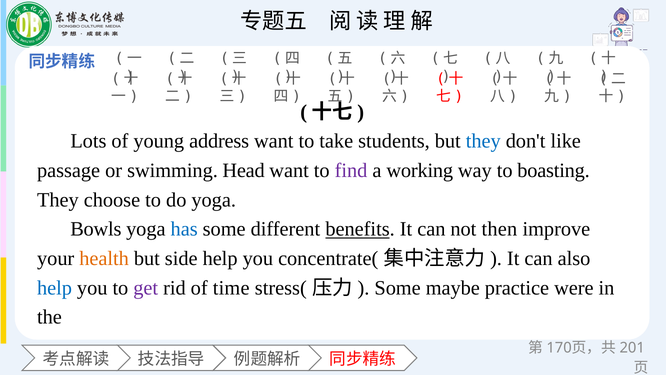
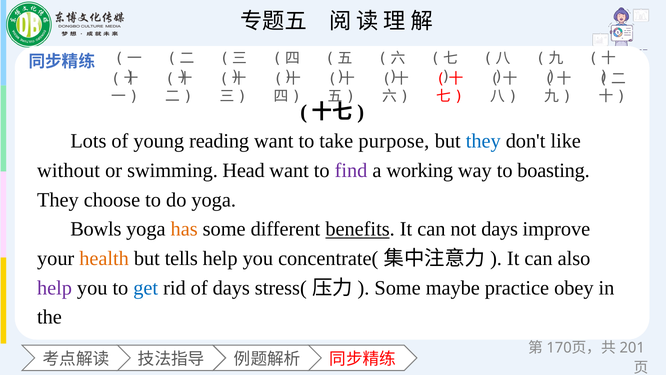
address: address -> reading
students: students -> purpose
passage: passage -> without
has colour: blue -> orange
not then: then -> days
side: side -> tells
help at (55, 288) colour: blue -> purple
get colour: purple -> blue
of time: time -> days
were: were -> obey
